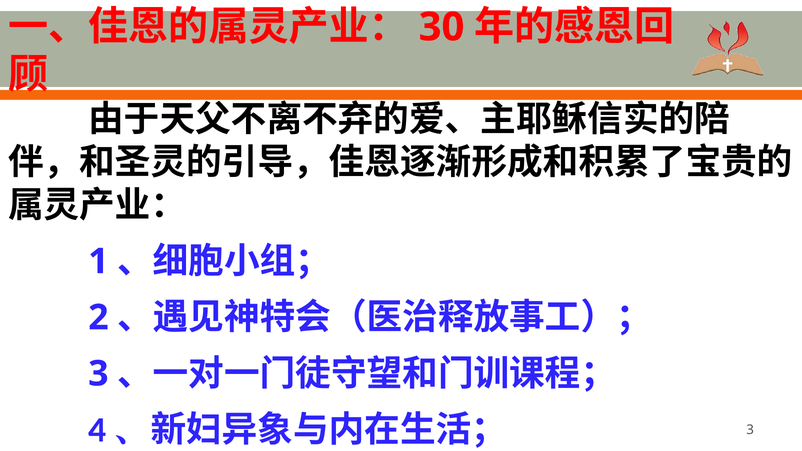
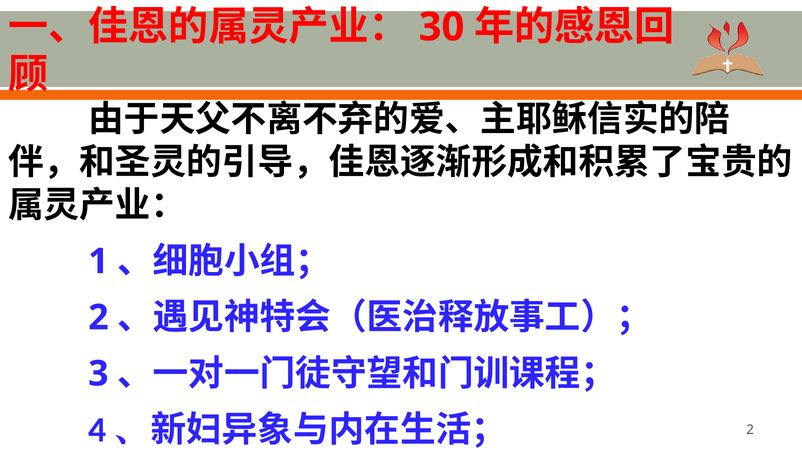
3 at (750, 430): 3 -> 2
